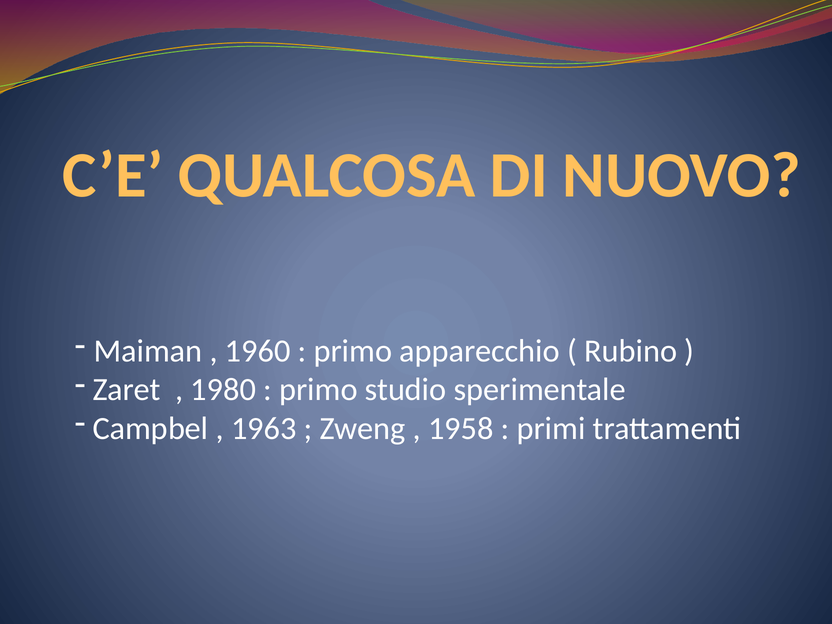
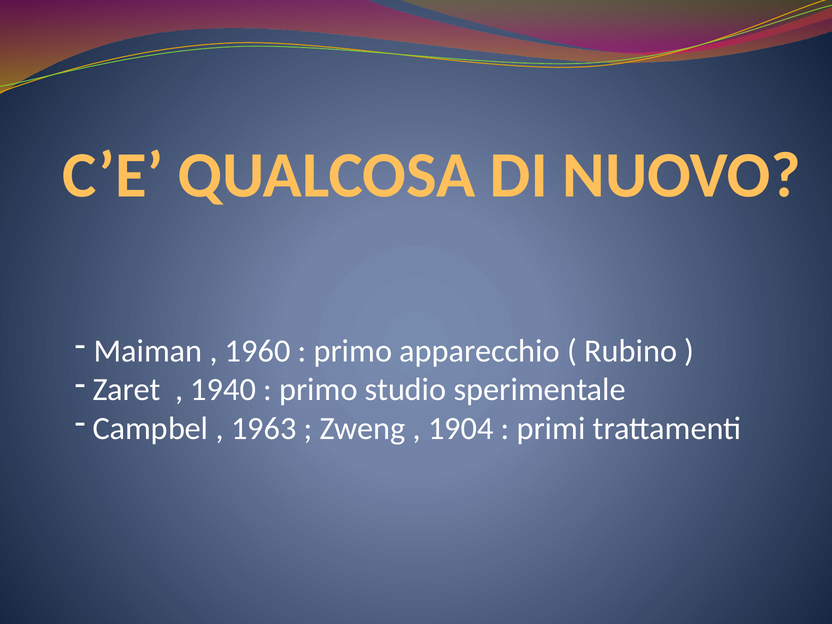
1980: 1980 -> 1940
1958: 1958 -> 1904
